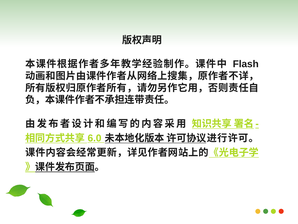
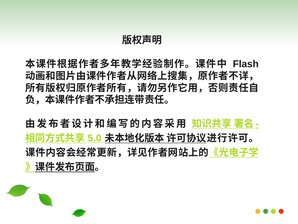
6.0: 6.0 -> 5.0
